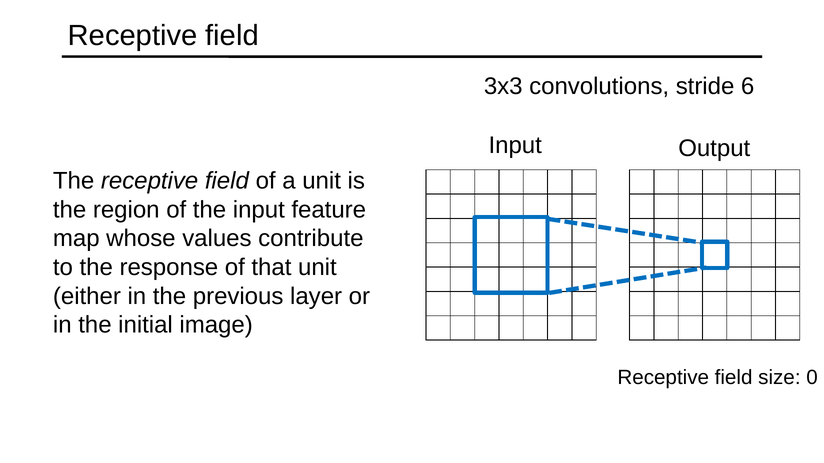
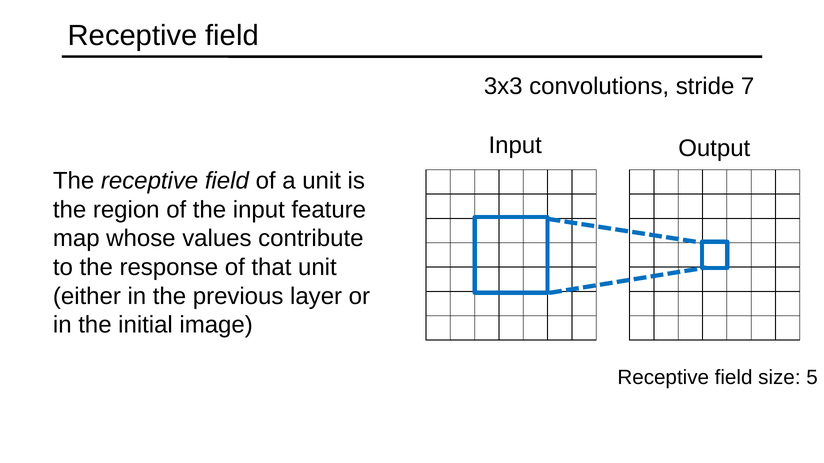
6: 6 -> 7
0: 0 -> 5
